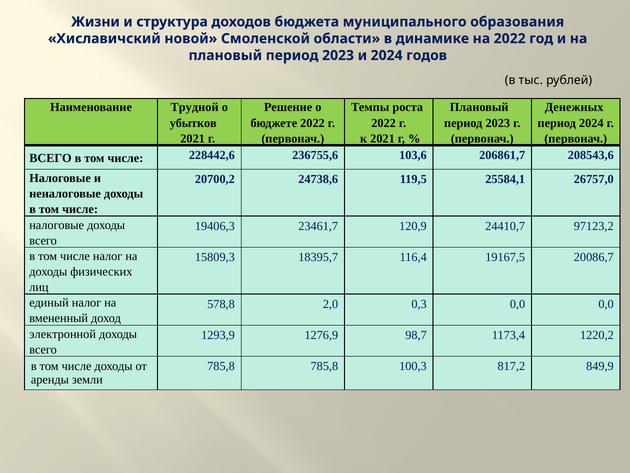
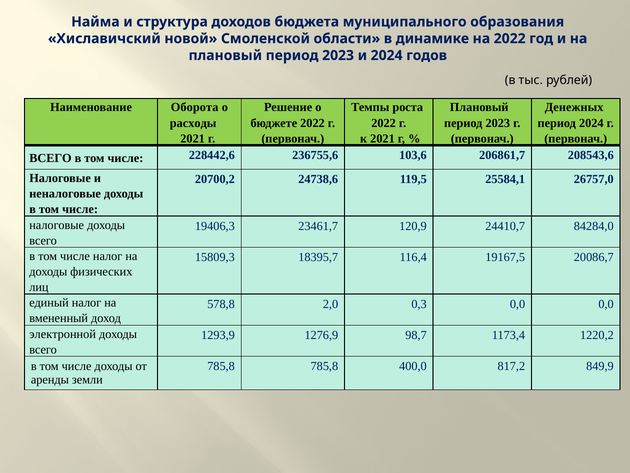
Жизни: Жизни -> Найма
Трудной: Трудной -> Оборота
убытков: убытков -> расходы
97123,2: 97123,2 -> 84284,0
100,3: 100,3 -> 400,0
